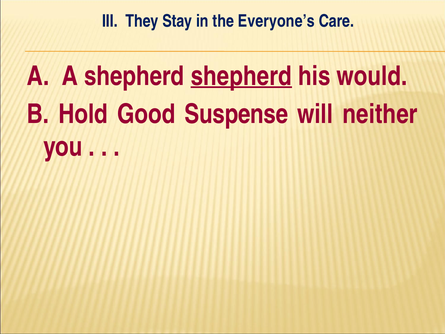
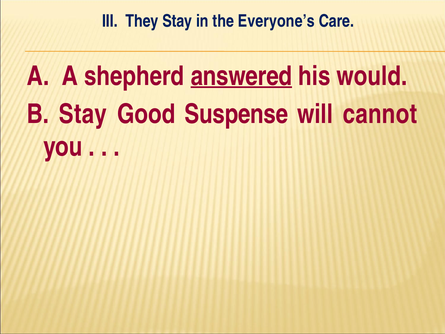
shepherd shepherd: shepherd -> answered
B Hold: Hold -> Stay
neither: neither -> cannot
